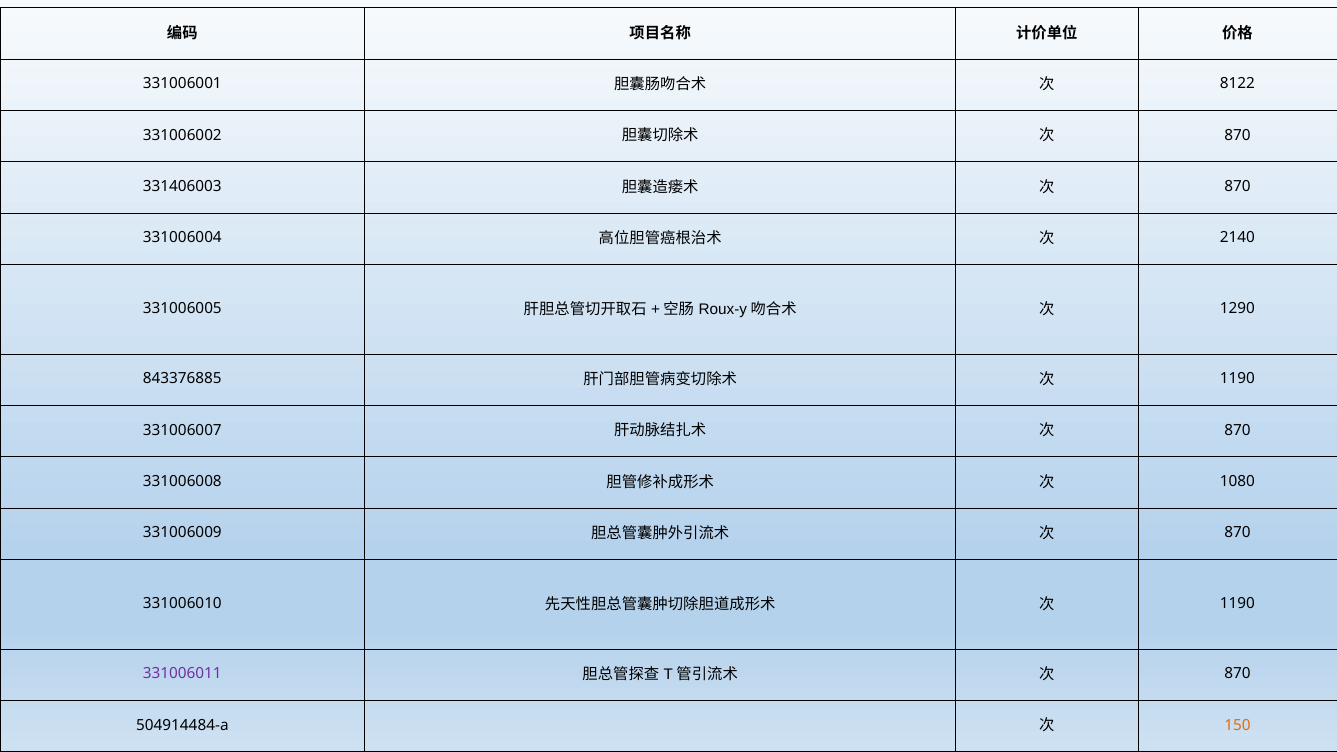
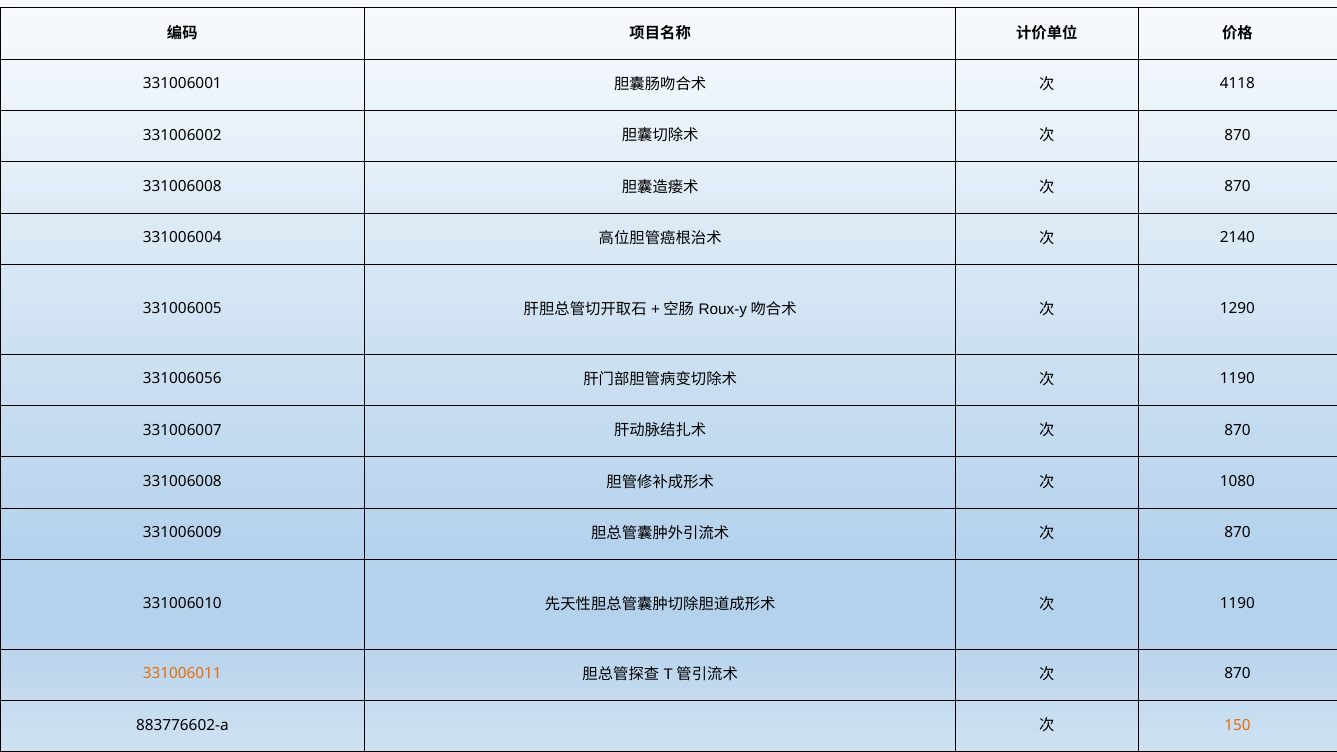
8122: 8122 -> 4118
331406003 at (182, 186): 331406003 -> 331006008
843376885: 843376885 -> 331006056
331006011 colour: purple -> orange
504914484-a: 504914484-a -> 883776602-a
